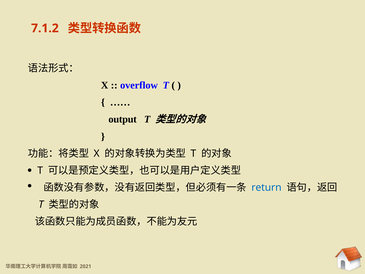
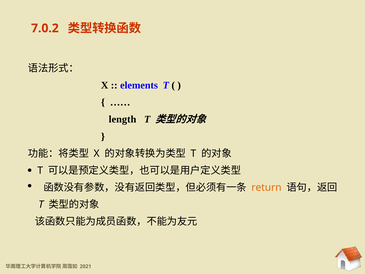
7.1.2: 7.1.2 -> 7.0.2
overflow: overflow -> elements
output: output -> length
return colour: blue -> orange
